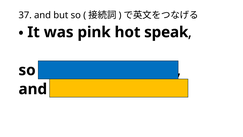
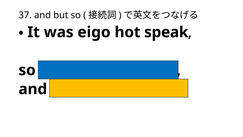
pink: pink -> eigo
